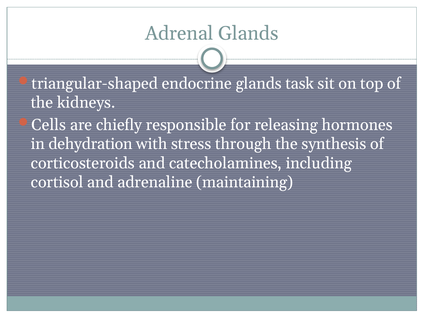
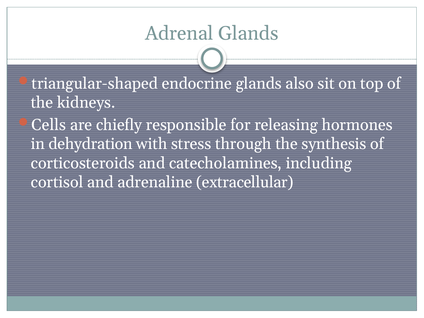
task: task -> also
maintaining: maintaining -> extracellular
